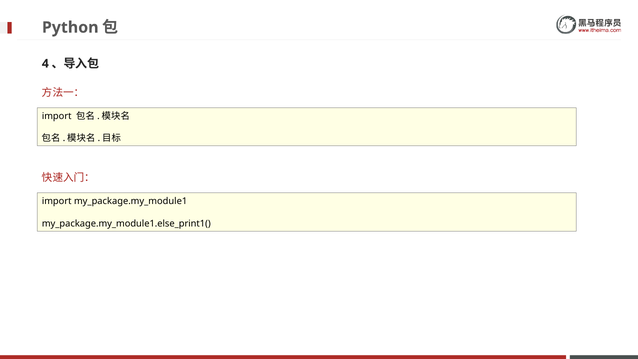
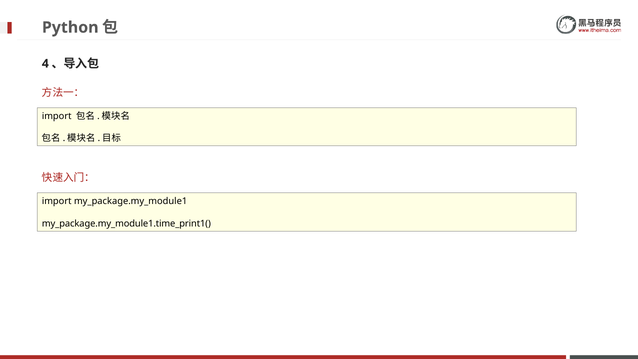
my_package.my_module1.else_print1(: my_package.my_module1.else_print1( -> my_package.my_module1.time_print1(
